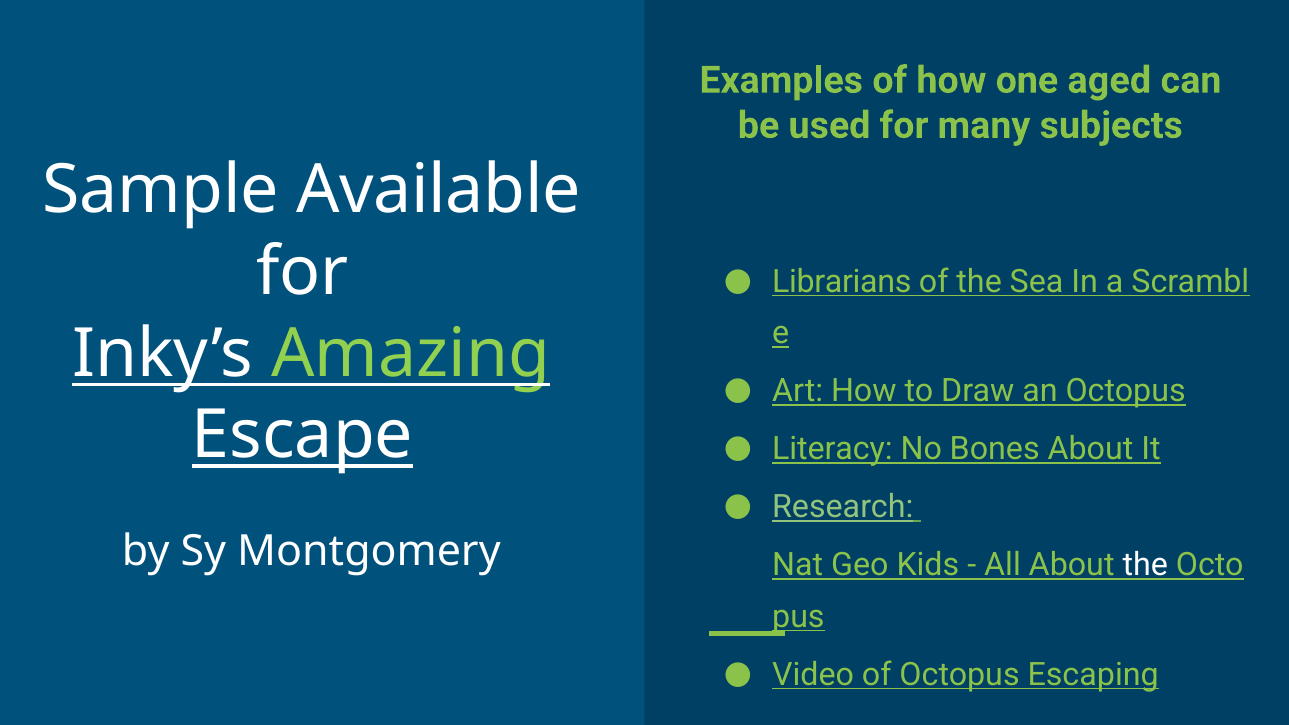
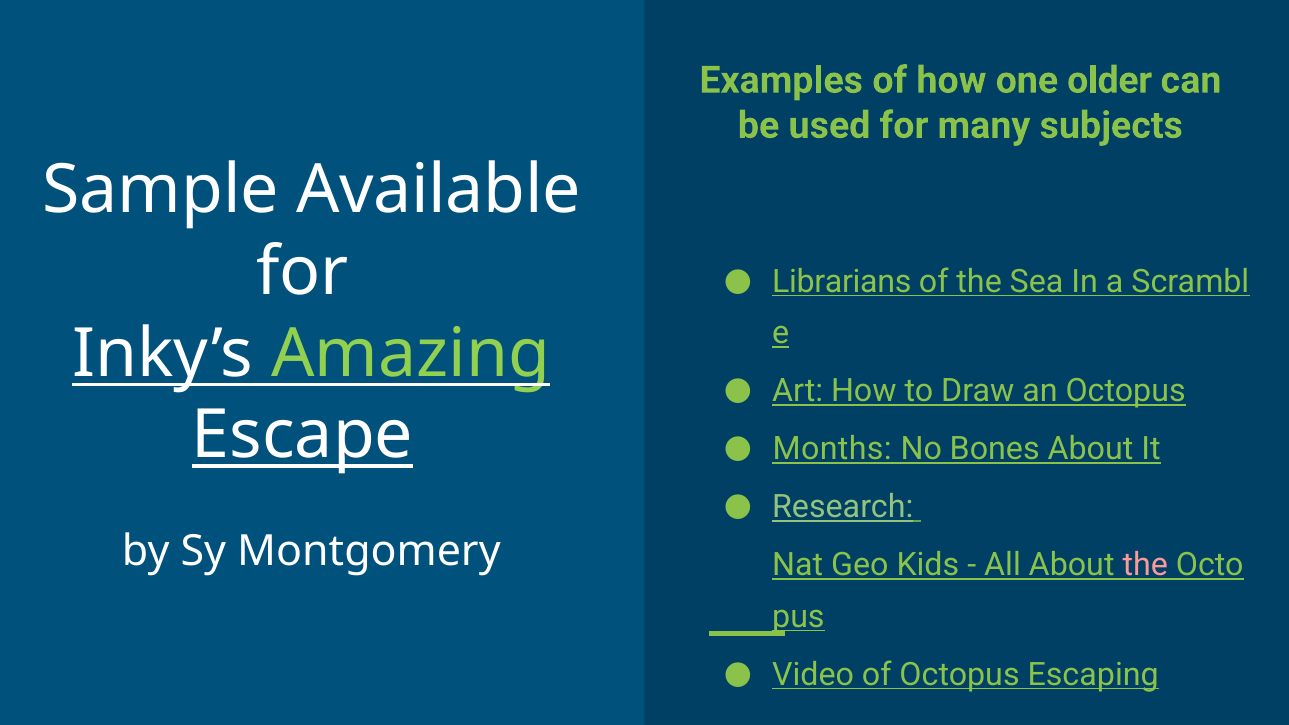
aged: aged -> older
Literacy: Literacy -> Months
the at (1145, 565) colour: white -> pink
